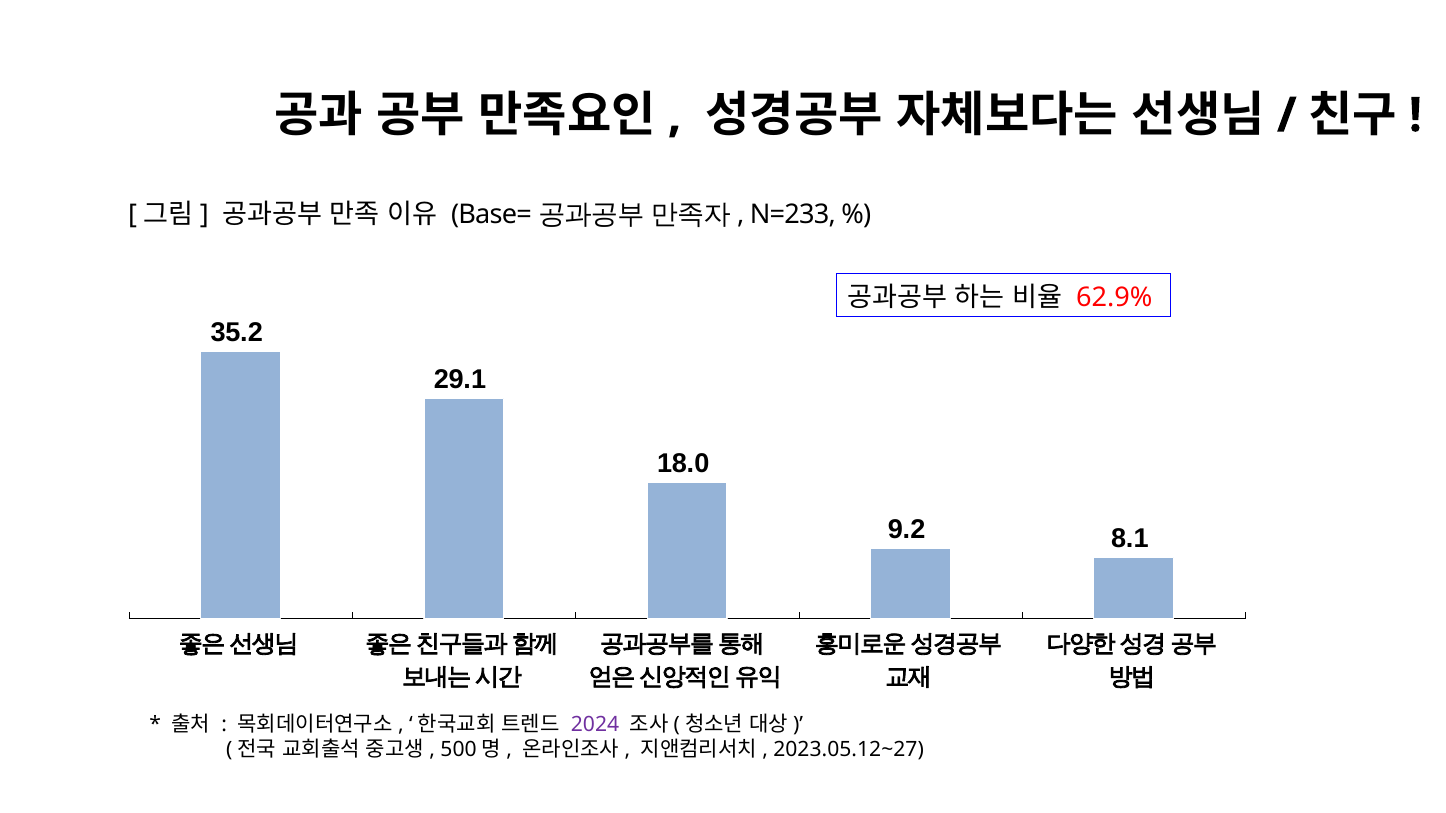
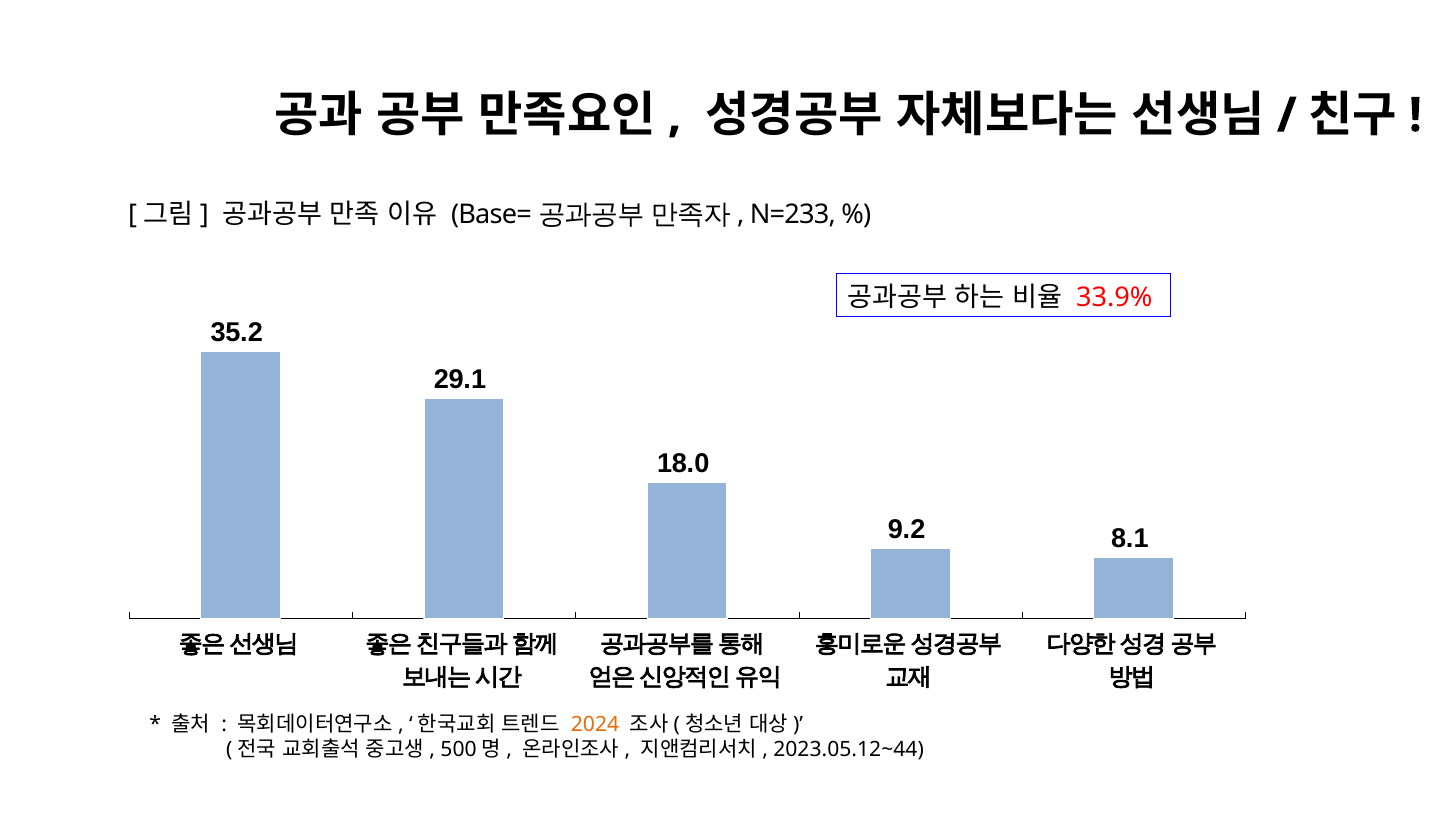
62.9%: 62.9% -> 33.9%
2024 colour: purple -> orange
2023.05.12~27: 2023.05.12~27 -> 2023.05.12~44
